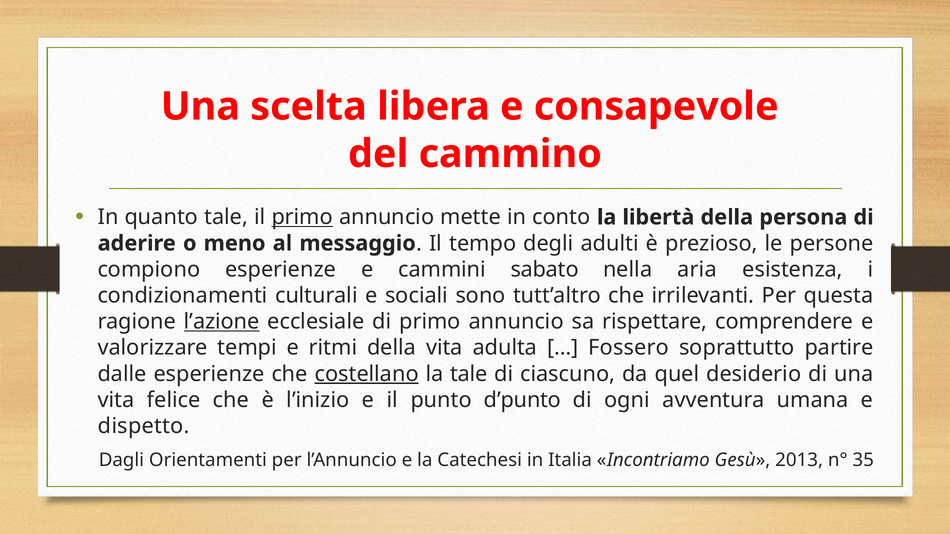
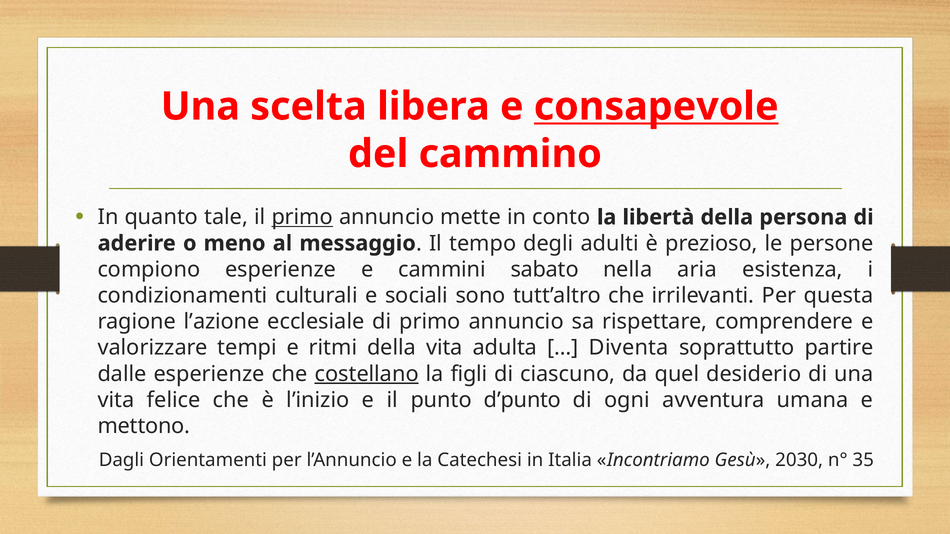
consapevole underline: none -> present
l’azione underline: present -> none
Fossero: Fossero -> Diventa
la tale: tale -> figli
dispetto: dispetto -> mettono
2013: 2013 -> 2030
